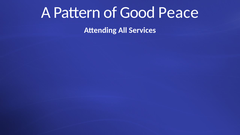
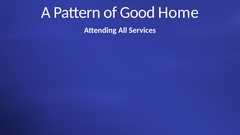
Peace: Peace -> Home
